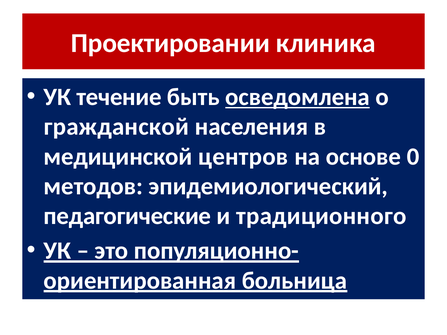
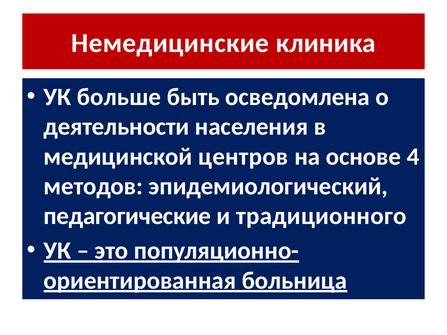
Проектировании: Проектировании -> Немедицинские
течение: течение -> больше
осведомлена underline: present -> none
гражданской: гражданской -> деятельности
0: 0 -> 4
